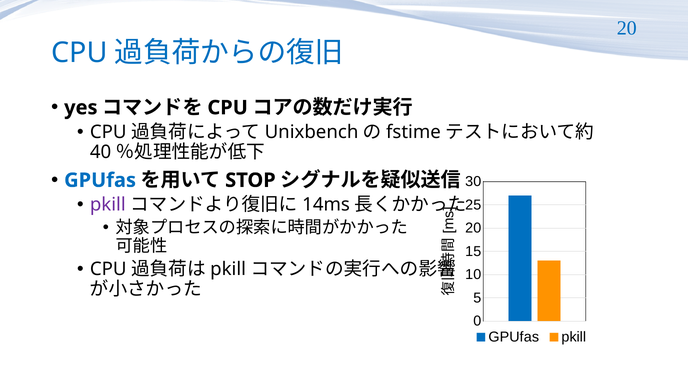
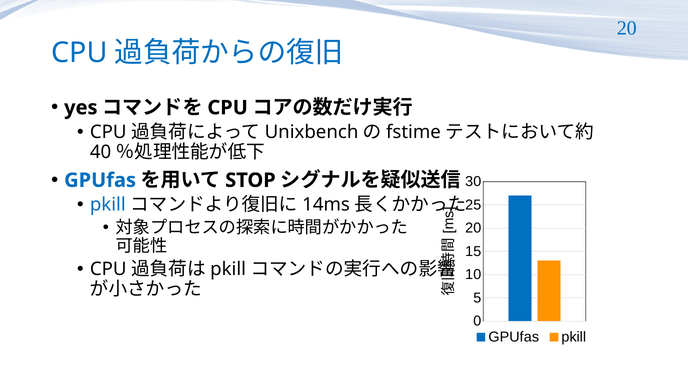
pkill at (108, 205) colour: purple -> blue
